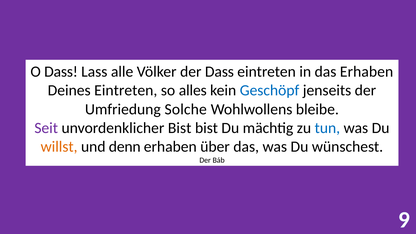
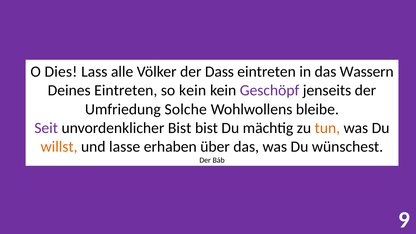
O Dass: Dass -> Dies
das Erhaben: Erhaben -> Wassern
so alles: alles -> kein
Geschöpf colour: blue -> purple
tun colour: blue -> orange
denn: denn -> lasse
